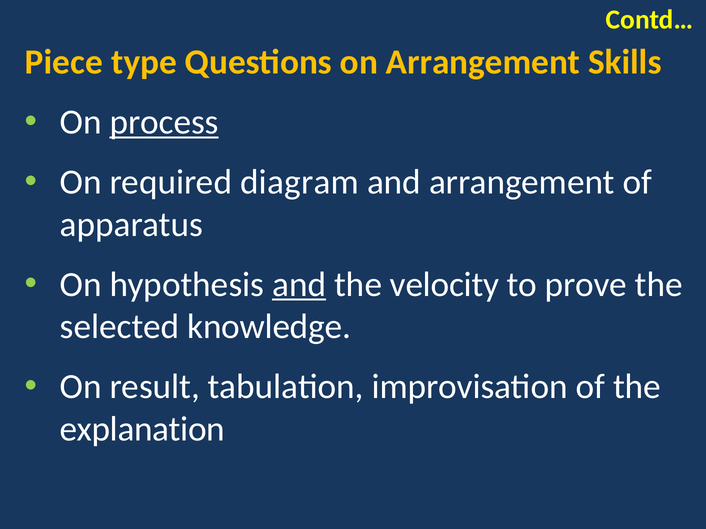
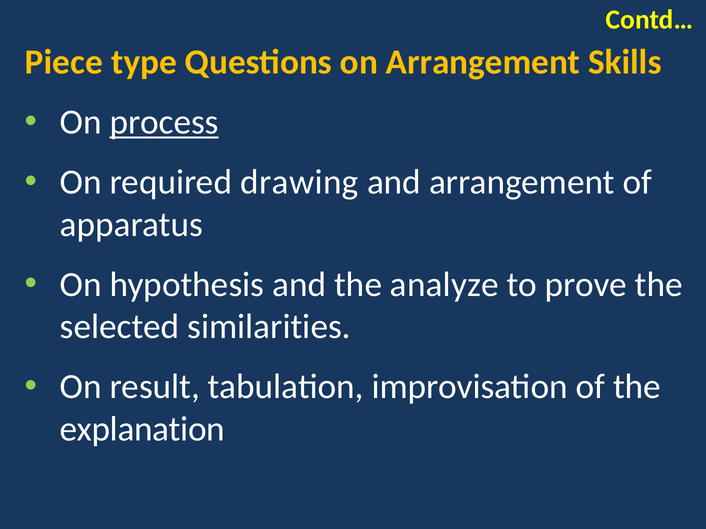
diagram: diagram -> drawing
and at (299, 285) underline: present -> none
velocity: velocity -> analyze
knowledge: knowledge -> similarities
